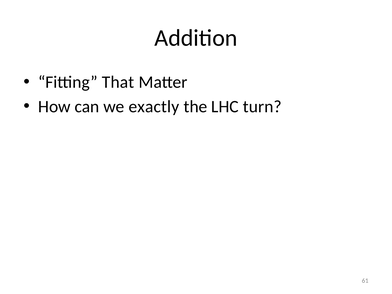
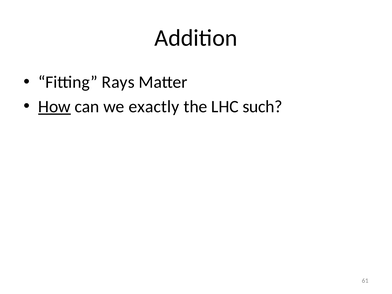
That: That -> Rays
How underline: none -> present
turn: turn -> such
